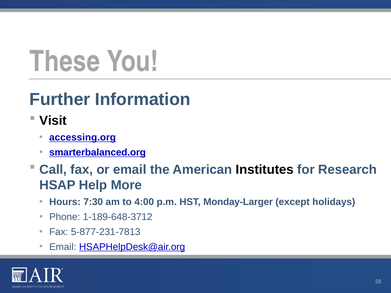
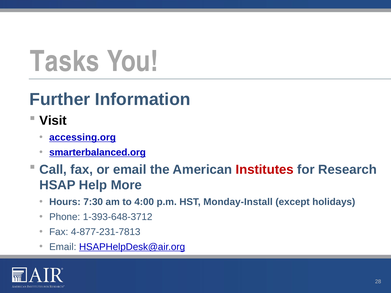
These: These -> Tasks
Institutes colour: black -> red
Monday-Larger: Monday-Larger -> Monday-Install
1-189-648-3712: 1-189-648-3712 -> 1-393-648-3712
5-877-231-7813: 5-877-231-7813 -> 4-877-231-7813
